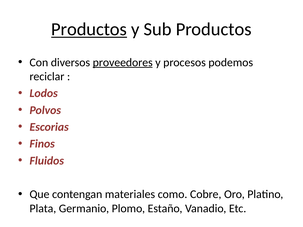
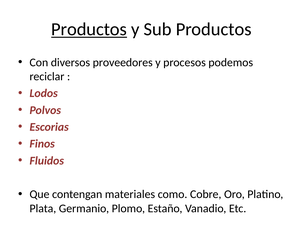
proveedores underline: present -> none
